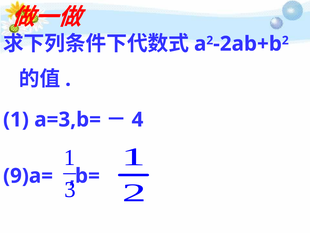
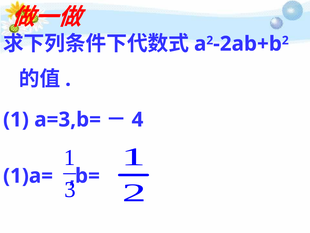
9)a=: 9)a= -> 1)a=
